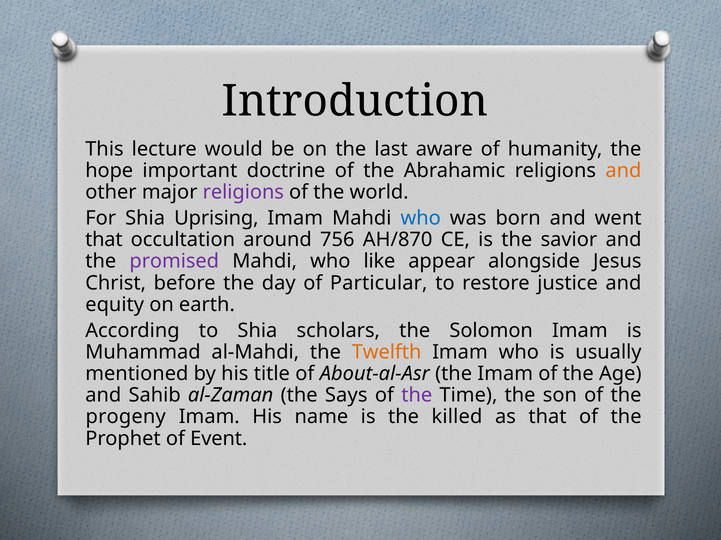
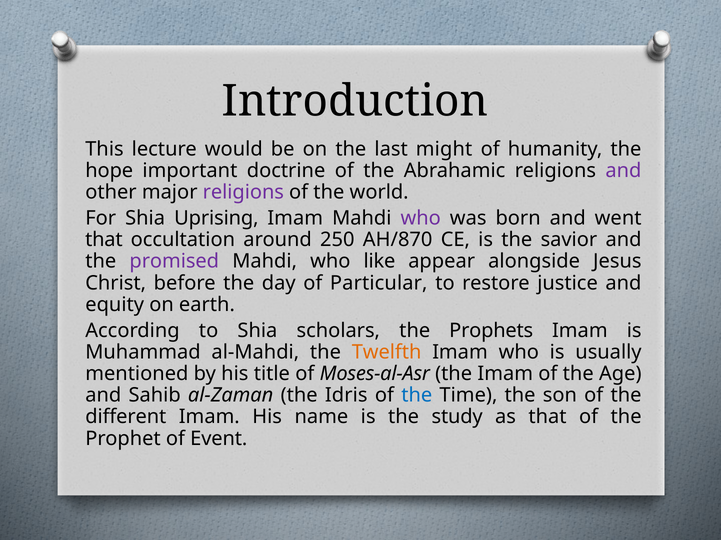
aware: aware -> might
and at (623, 171) colour: orange -> purple
who at (421, 218) colour: blue -> purple
756: 756 -> 250
Solomon: Solomon -> Prophets
About-al-Asr: About-al-Asr -> Moses-al-Asr
Says: Says -> Idris
the at (417, 396) colour: purple -> blue
progeny: progeny -> different
killed: killed -> study
